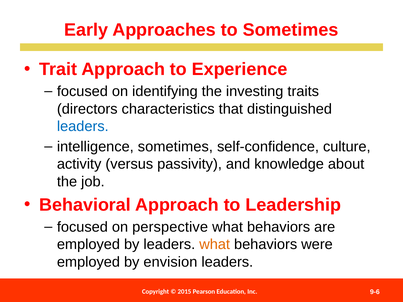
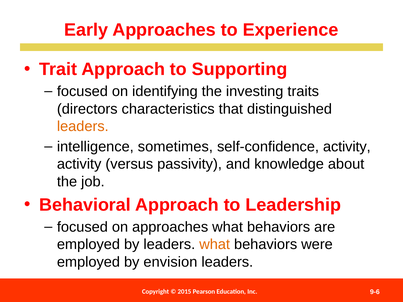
to Sometimes: Sometimes -> Experience
Experience: Experience -> Supporting
leaders at (83, 126) colour: blue -> orange
self-confidence culture: culture -> activity
on perspective: perspective -> approaches
